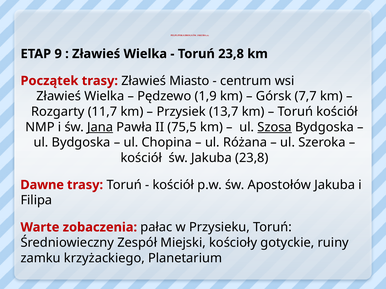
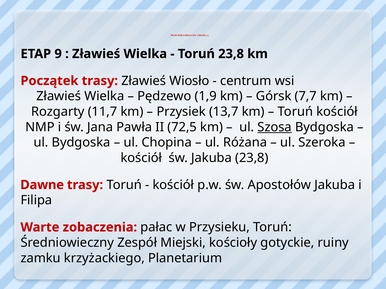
Miasto: Miasto -> Wiosło
Jana underline: present -> none
75,5: 75,5 -> 72,5
